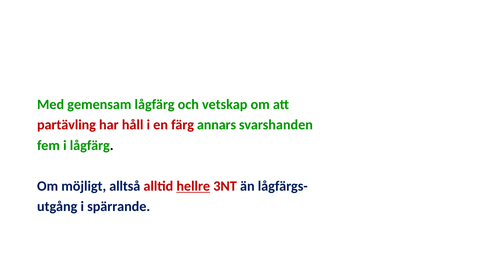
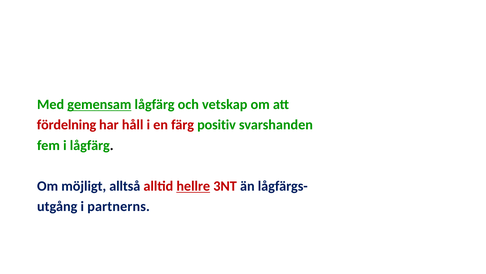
gemensam underline: none -> present
partävling: partävling -> fördelning
annars: annars -> positiv
spärrande: spärrande -> partnerns
